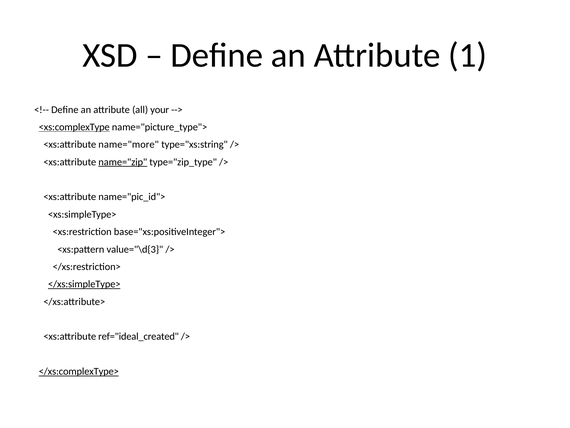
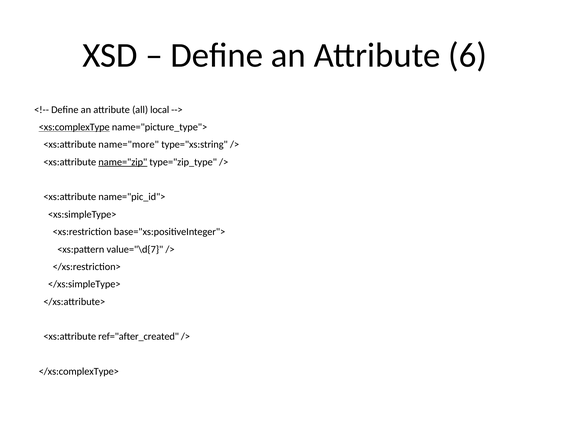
1: 1 -> 6
your: your -> local
value="\d{3: value="\d{3 -> value="\d{7
</xs:simpleType> underline: present -> none
ref="ideal_created: ref="ideal_created -> ref="after_created
</xs:complexType> underline: present -> none
